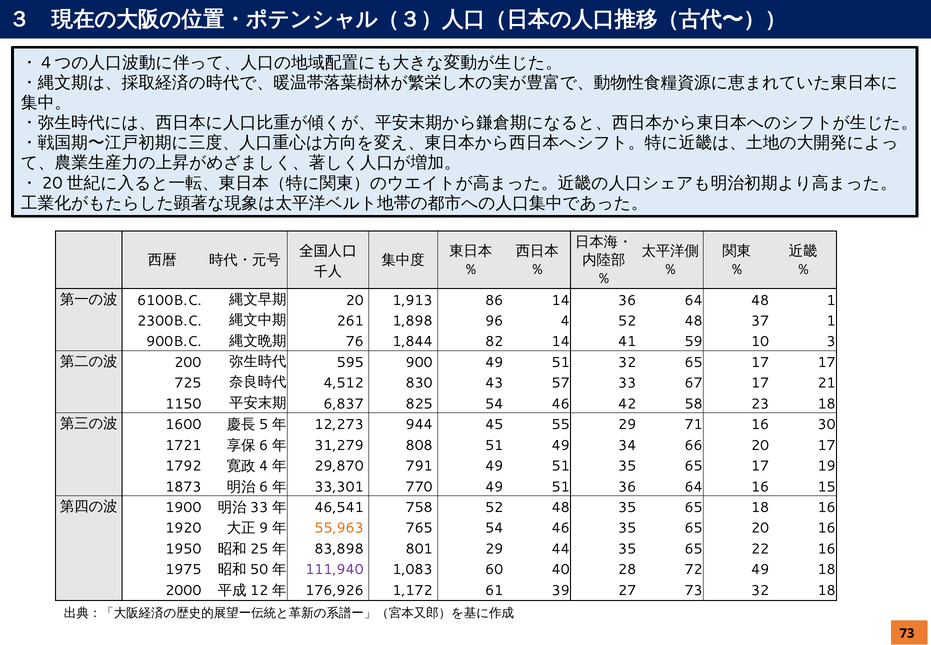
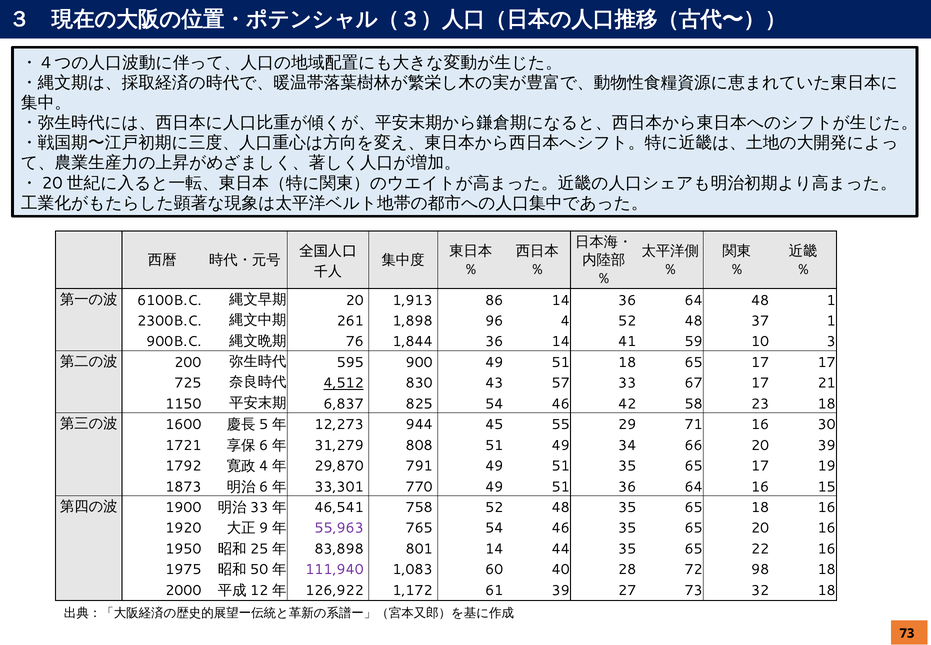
1,844 82: 82 -> 36
51 32: 32 -> 18
4,512 underline: none -> present
20 17: 17 -> 39
55,963 colour: orange -> purple
801 29: 29 -> 14
72 49: 49 -> 98
176,926: 176,926 -> 126,922
